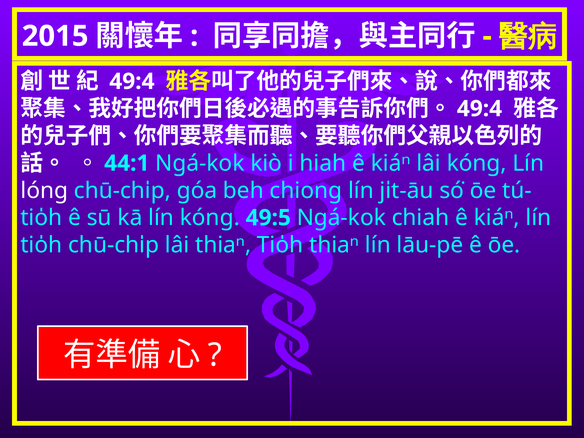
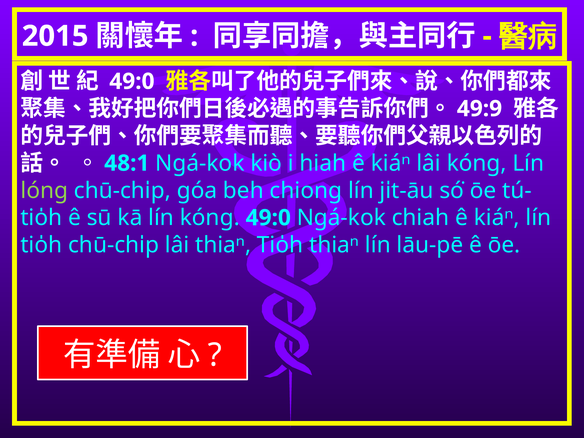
49:4 at (132, 81): 49:4 -> 49:0
49:4 at (479, 109): 49:4 -> 49:9
44:1: 44:1 -> 48:1
lóng colour: white -> light green
kóng 49:5: 49:5 -> 49:0
